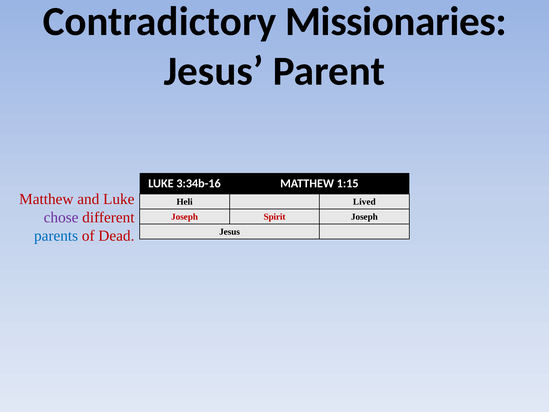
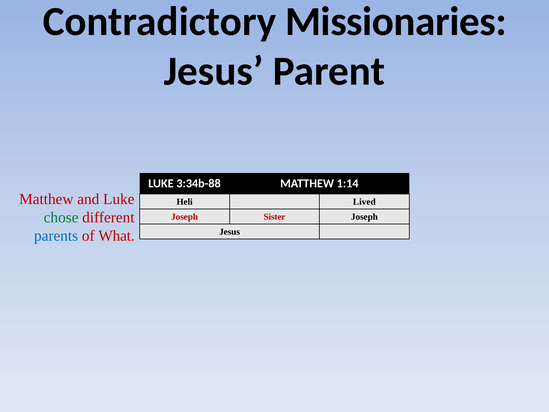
3:34b-16: 3:34b-16 -> 3:34b-88
1:15: 1:15 -> 1:14
chose colour: purple -> green
Spirit: Spirit -> Sister
Dead: Dead -> What
